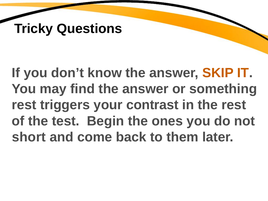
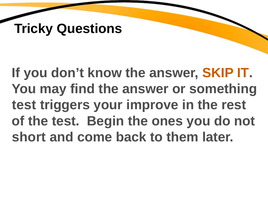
rest at (24, 105): rest -> test
contrast: contrast -> improve
